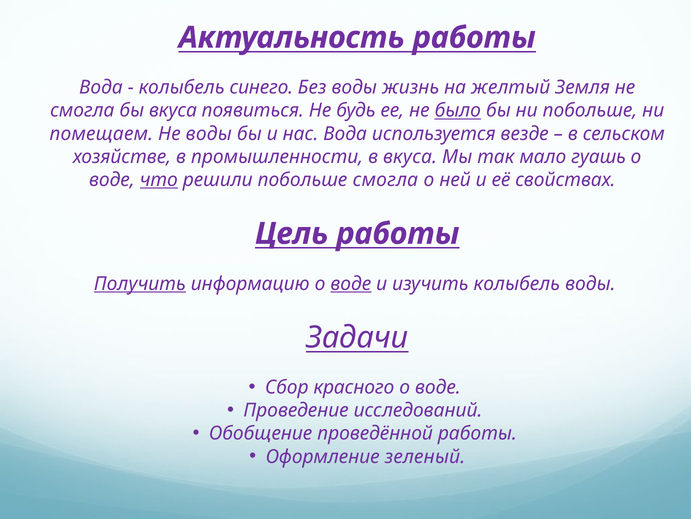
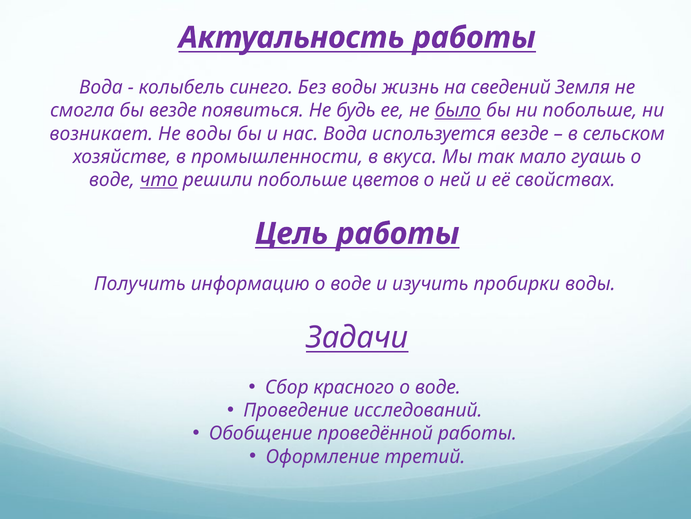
желтый: желтый -> сведений
бы вкуса: вкуса -> везде
помещаем: помещаем -> возникает
побольше смогла: смогла -> цветов
Получить underline: present -> none
воде at (351, 283) underline: present -> none
изучить колыбель: колыбель -> пробирки
зеленый: зеленый -> третий
